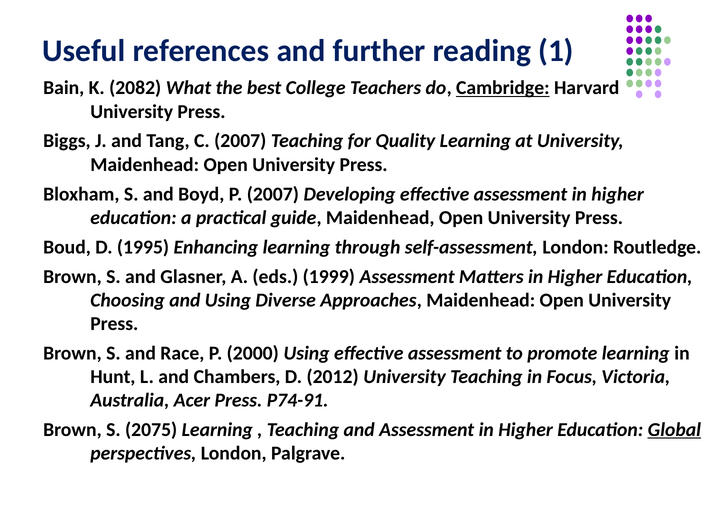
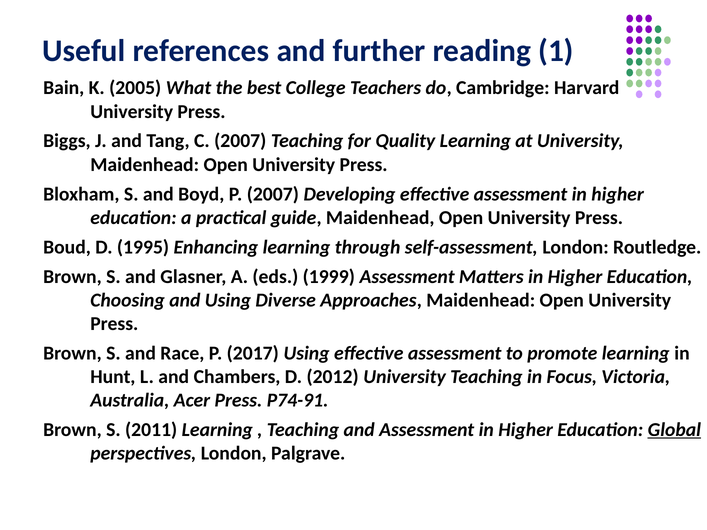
2082: 2082 -> 2005
Cambridge underline: present -> none
2000: 2000 -> 2017
2075: 2075 -> 2011
